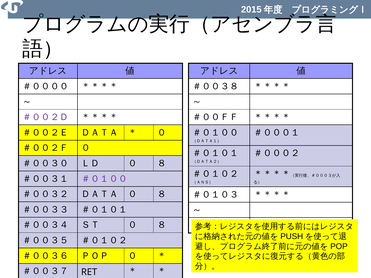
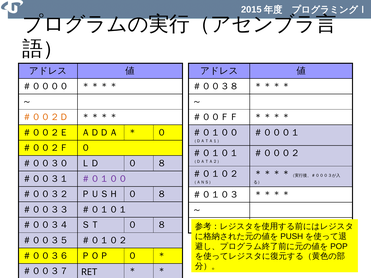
＃００２Ｄ colour: purple -> orange
＃００２Ｅ ＤＡＴＡ: ＤＡＴＡ -> ＡＤＤＡ
＃００３２ ＤＡＴＡ: ＤＡＴＡ -> ＰＵＳＨ
